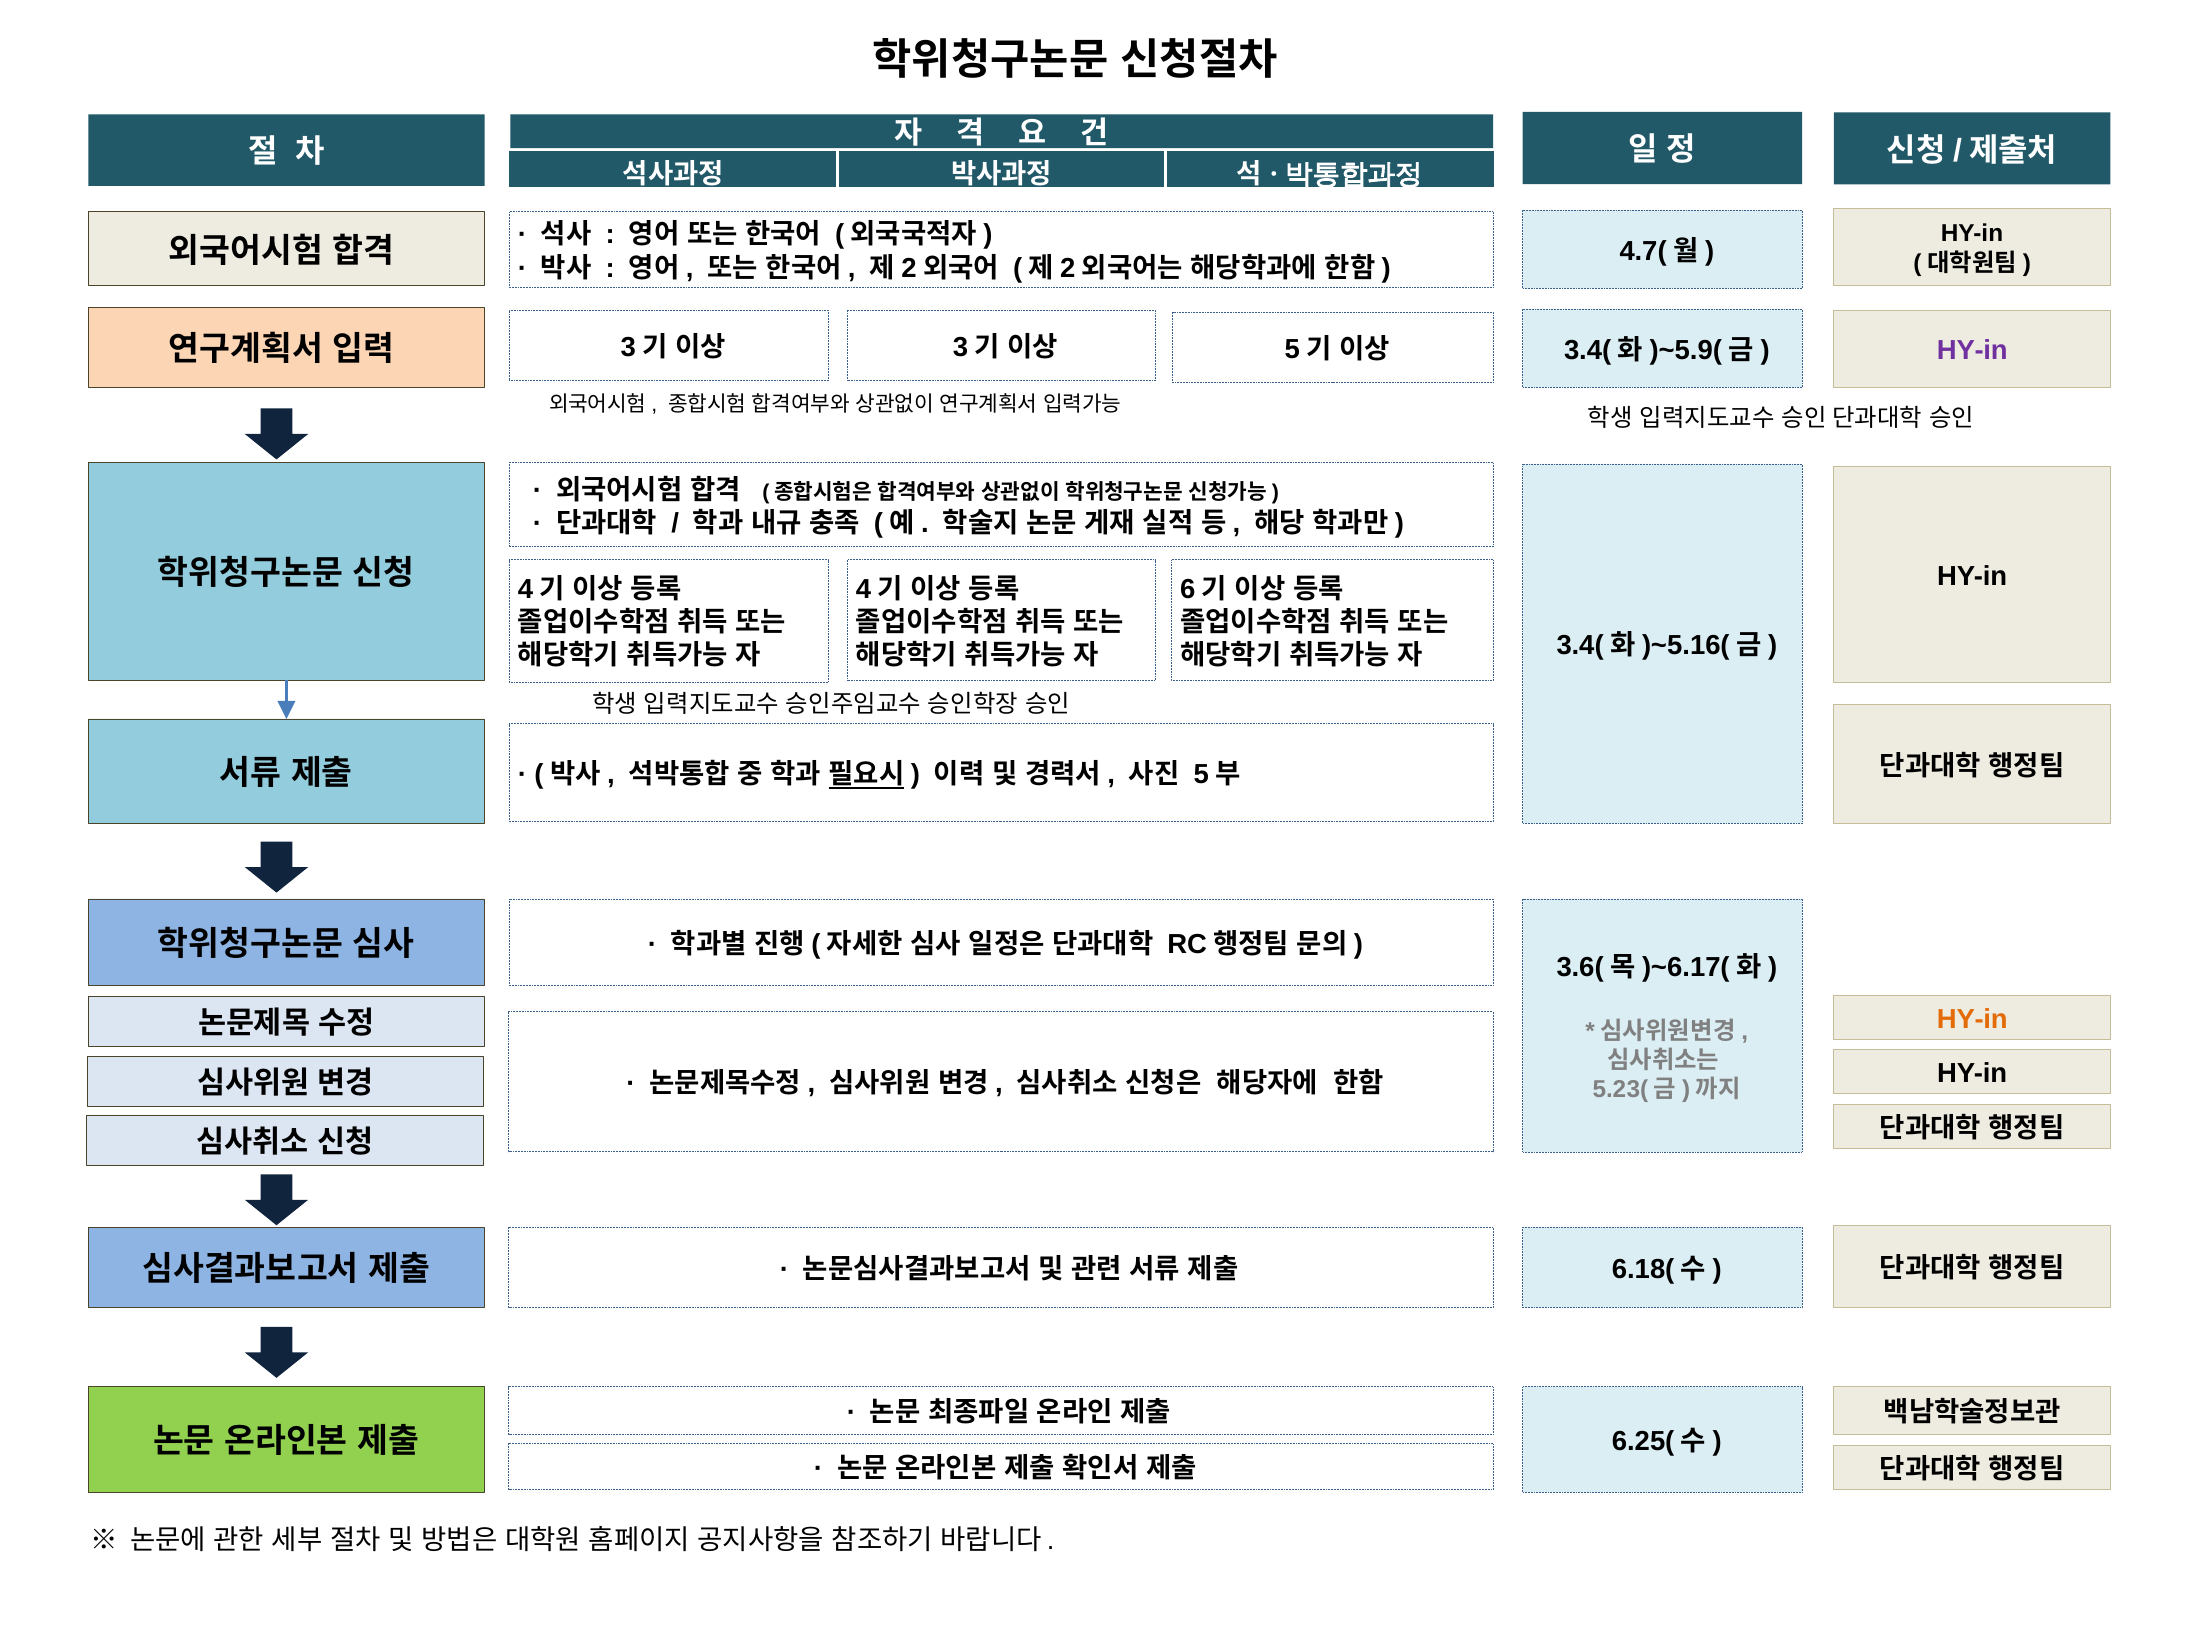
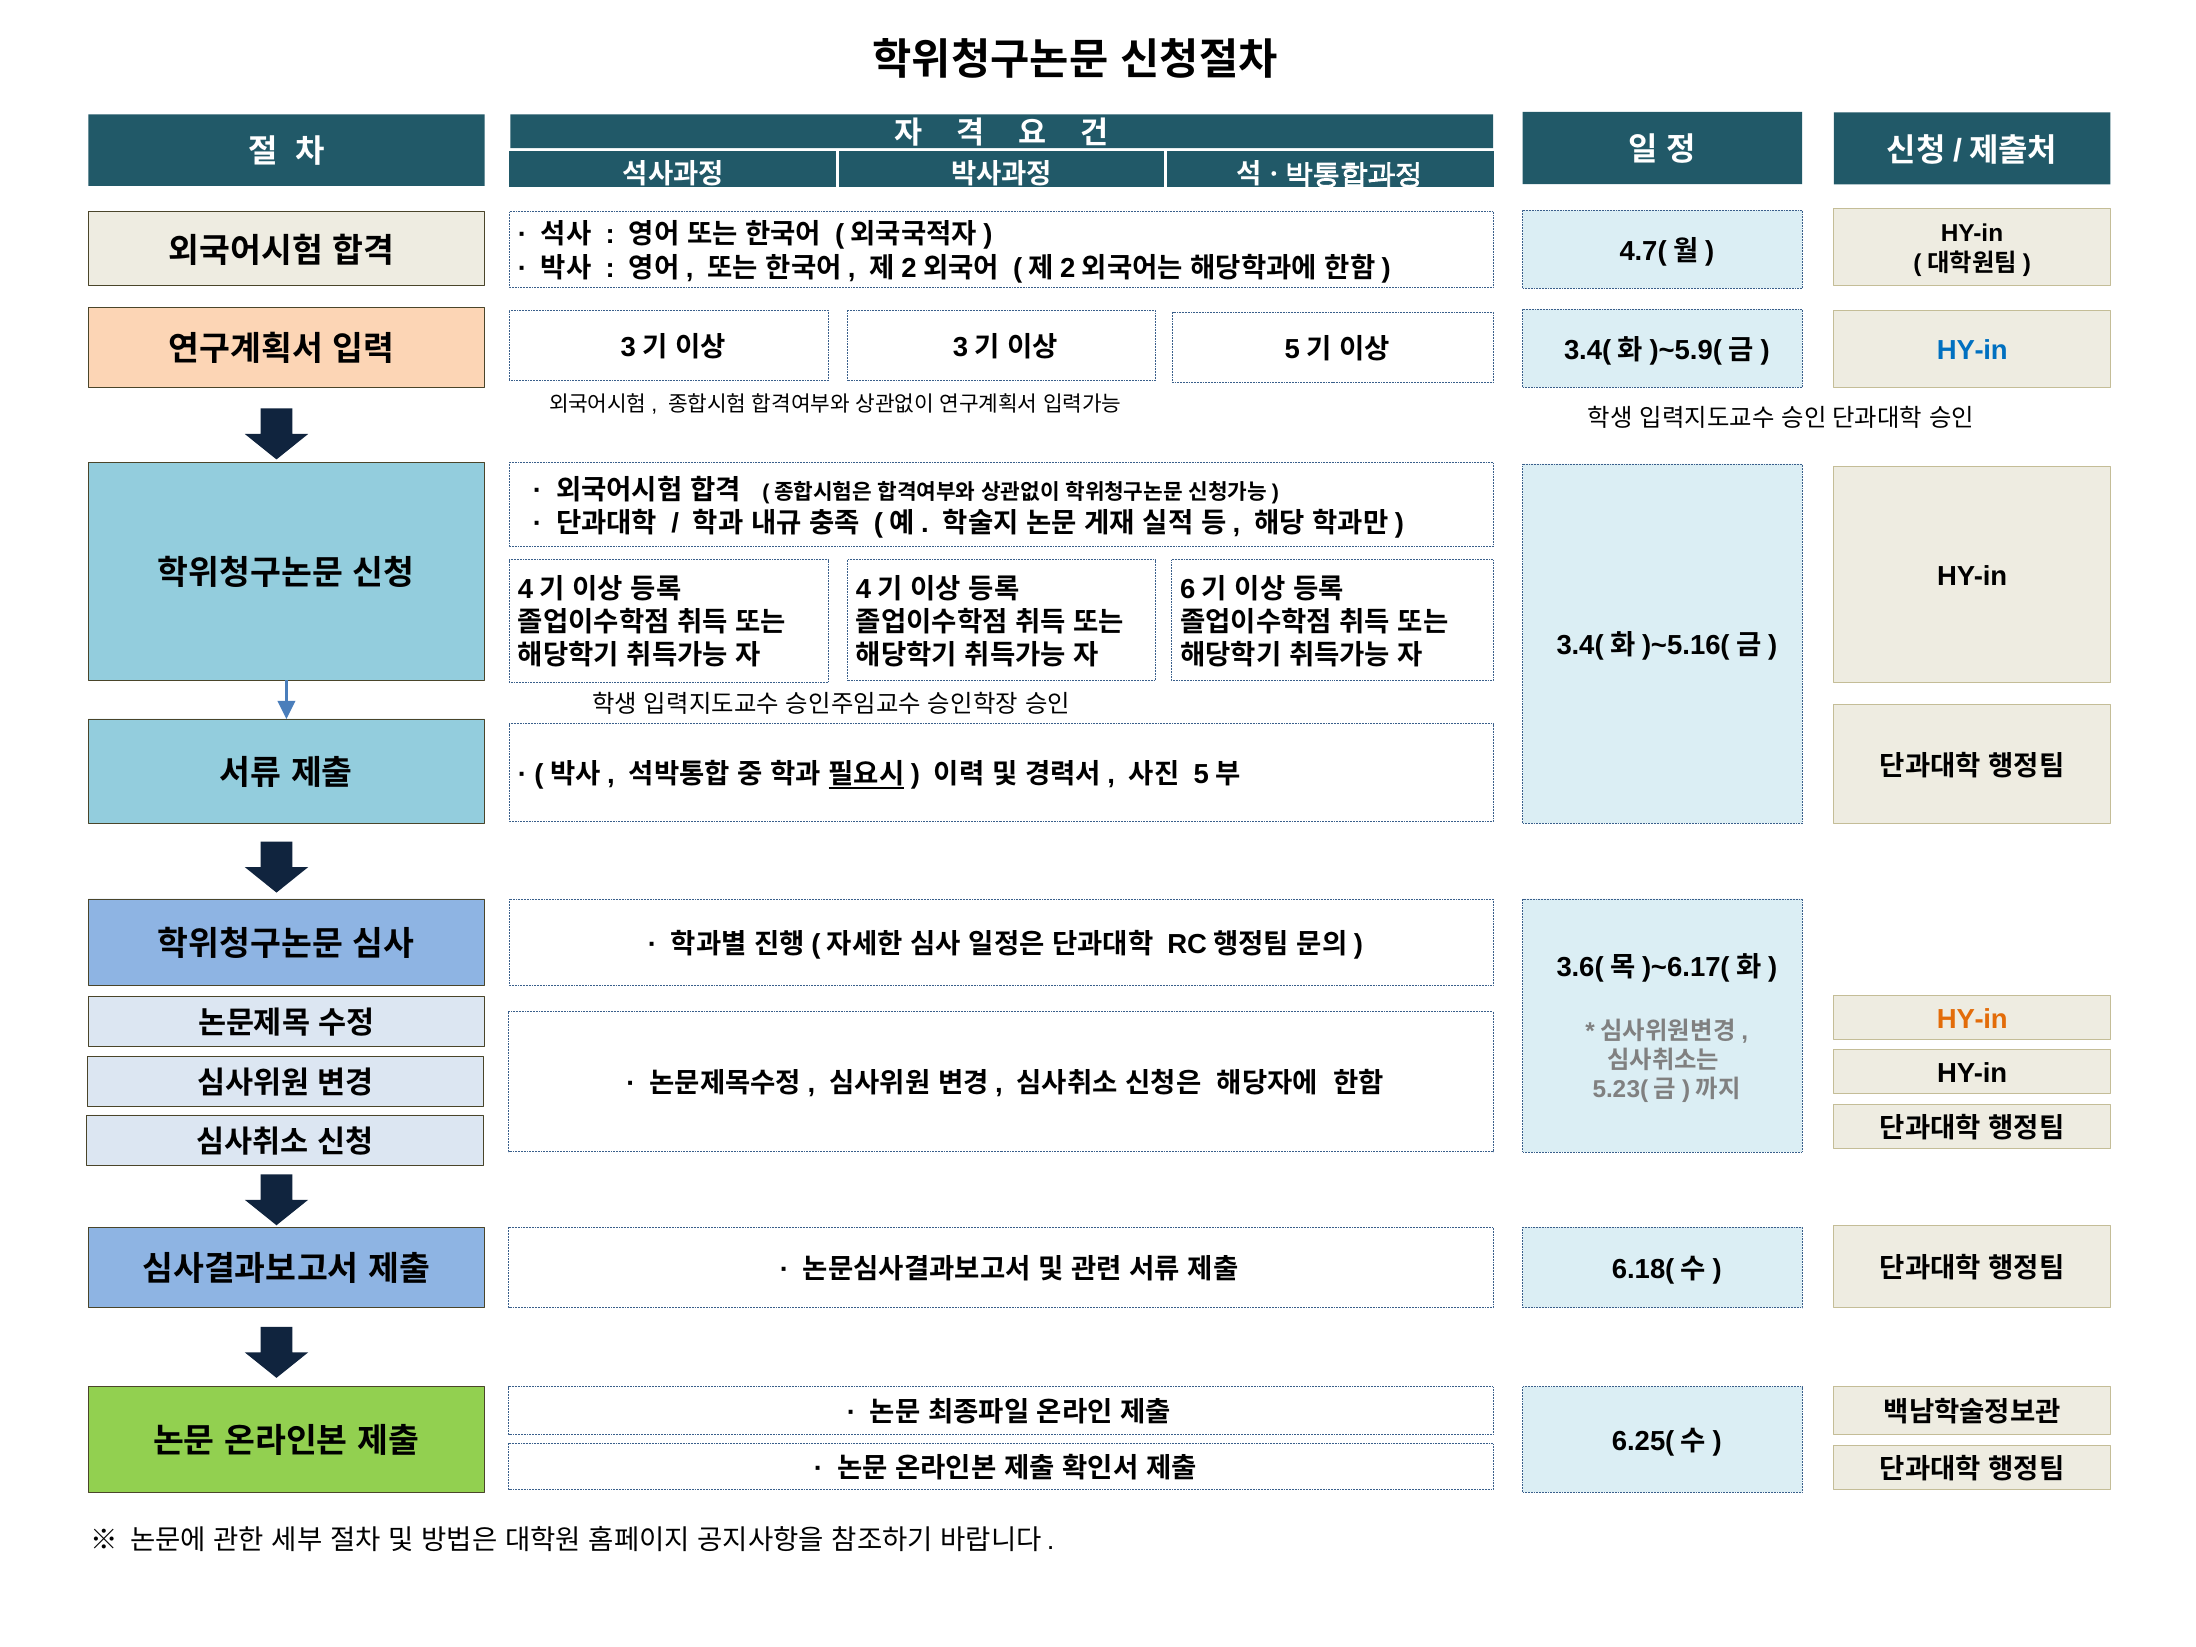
HY-in at (1972, 351) colour: purple -> blue
